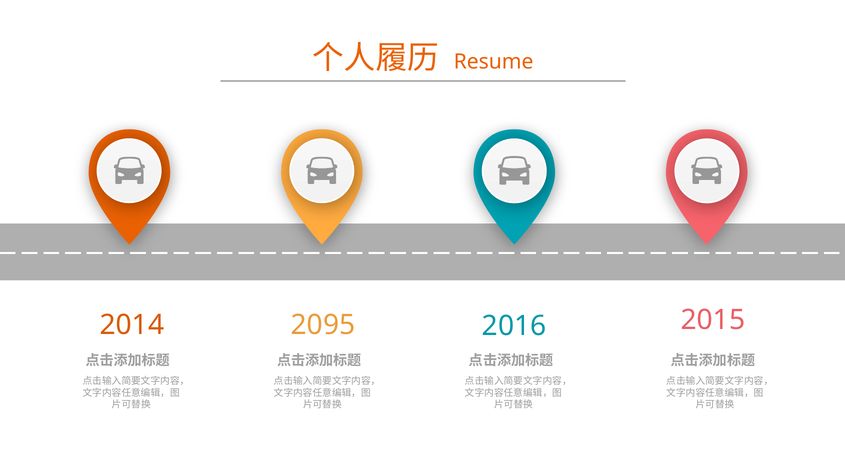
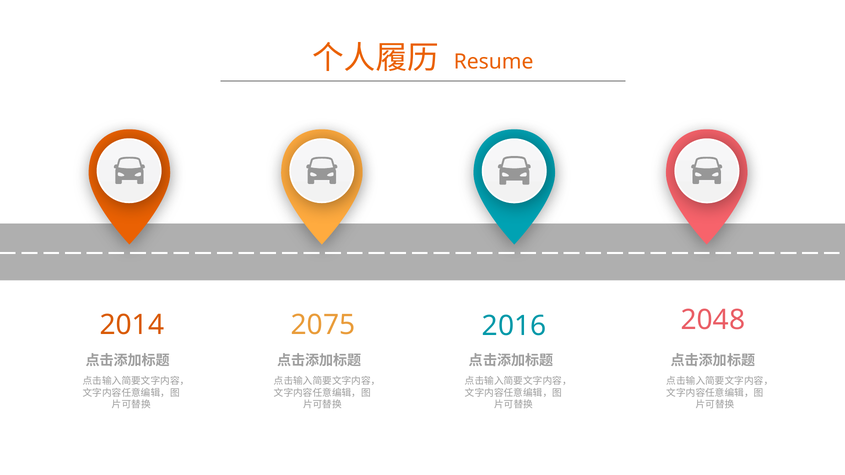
2095: 2095 -> 2075
2015: 2015 -> 2048
